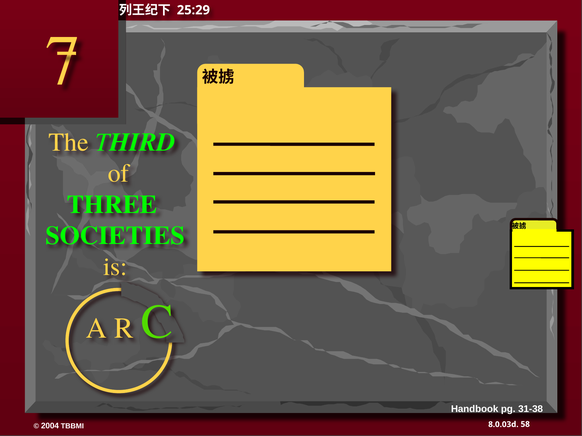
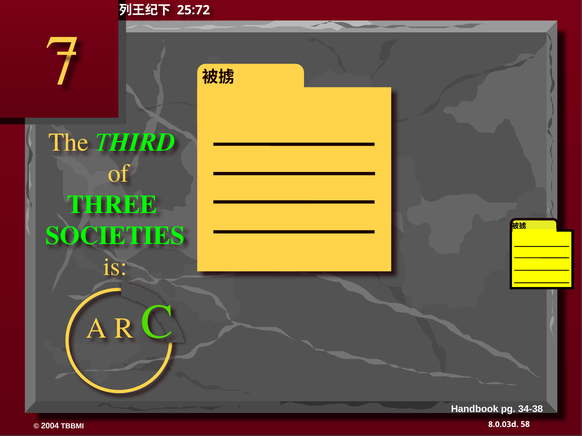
25:29: 25:29 -> 25:72
31-38: 31-38 -> 34-38
